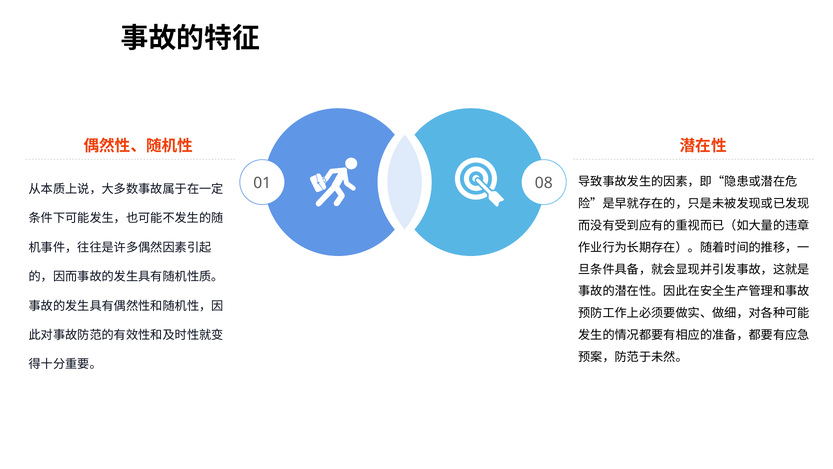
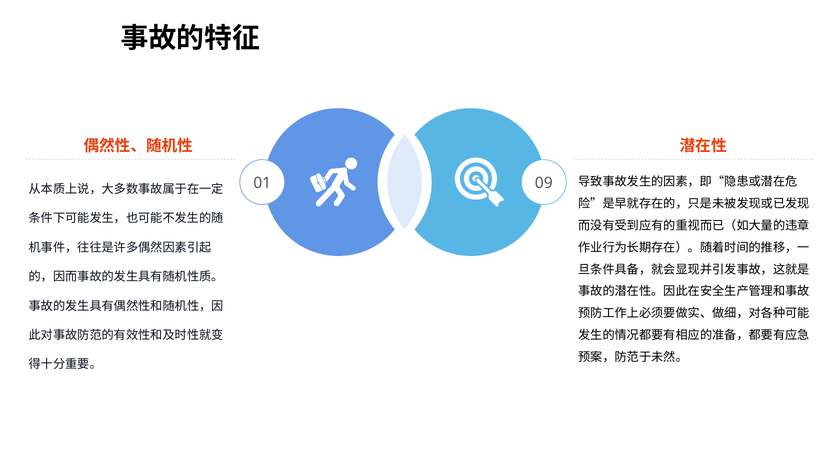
08: 08 -> 09
